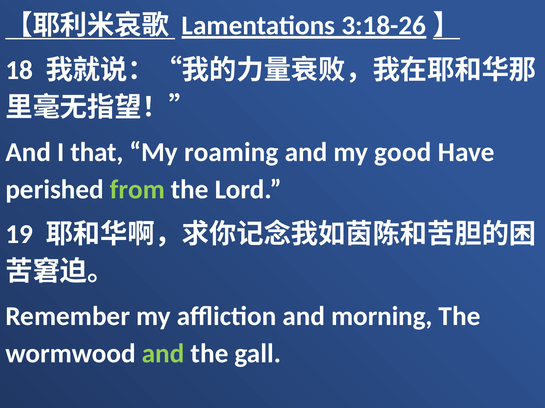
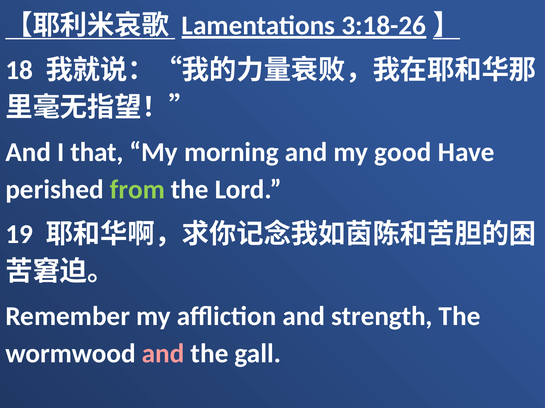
roaming: roaming -> morning
morning: morning -> strength
and at (163, 354) colour: light green -> pink
